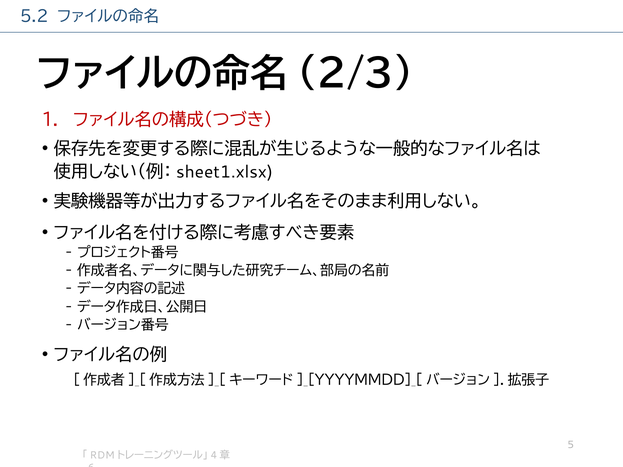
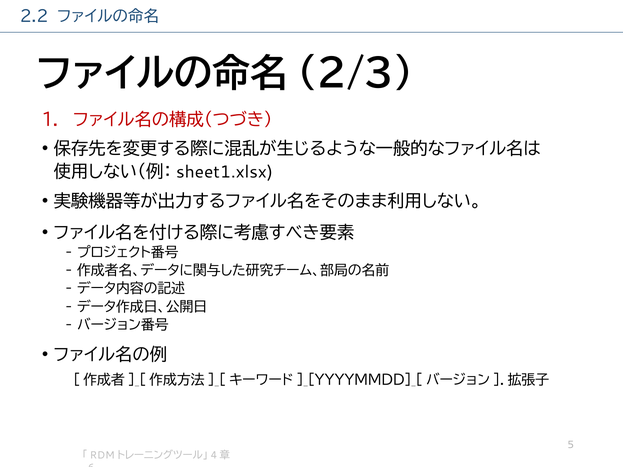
5.2: 5.2 -> 2.2
